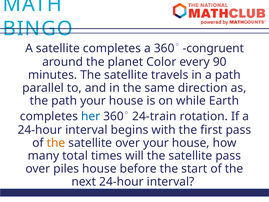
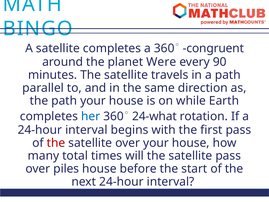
Color: Color -> Were
24-train: 24-train -> 24-what
the at (56, 143) colour: orange -> red
